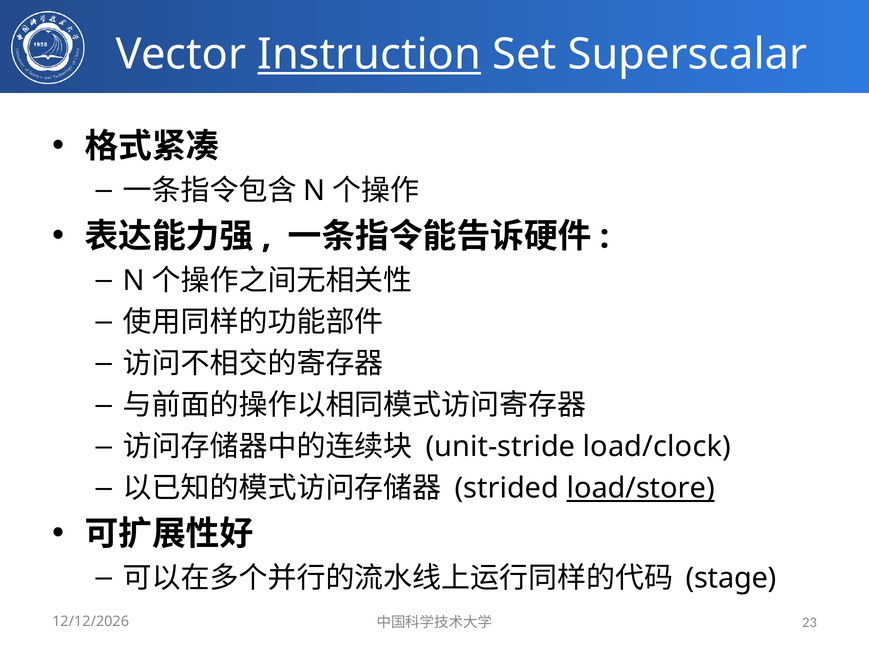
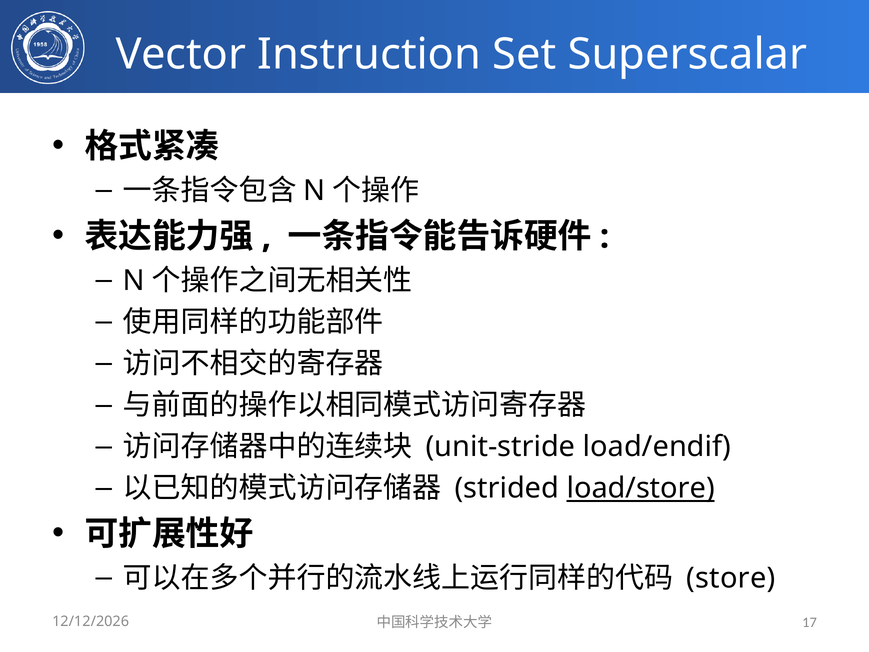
Instruction underline: present -> none
load/clock: load/clock -> load/endif
stage: stage -> store
23: 23 -> 17
